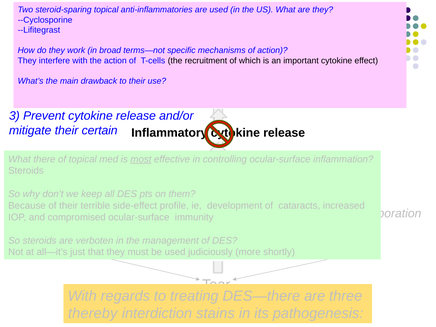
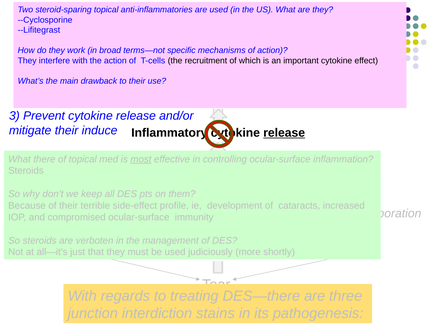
certain: certain -> induce
release at (284, 133) underline: none -> present
thereby: thereby -> junction
